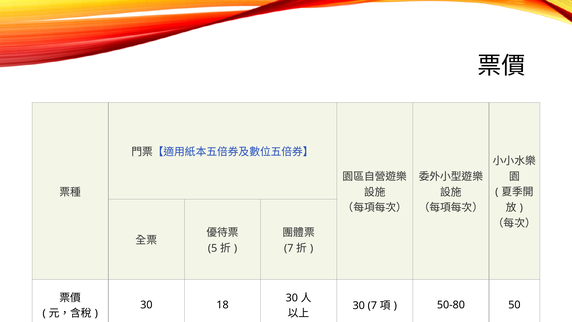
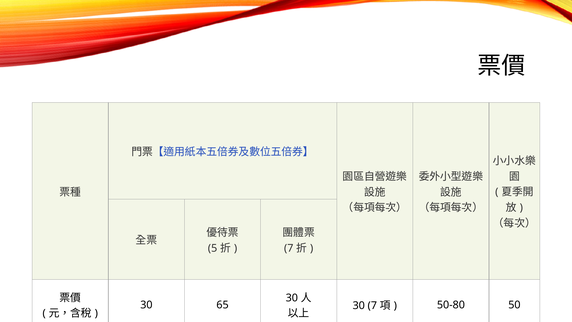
18: 18 -> 65
